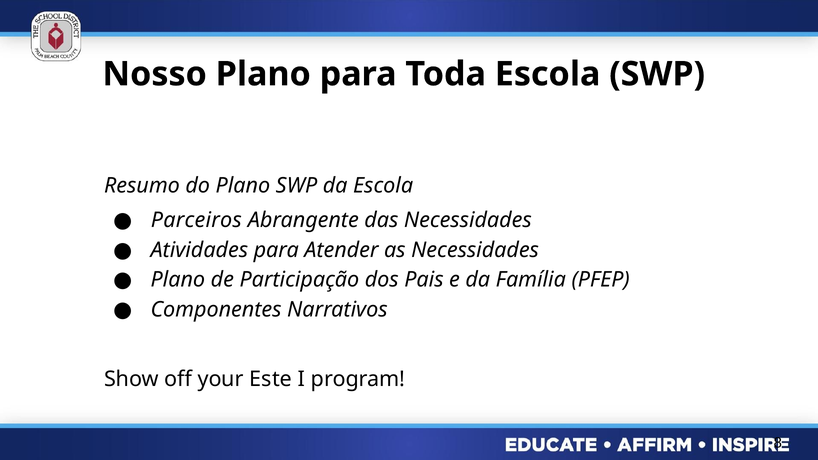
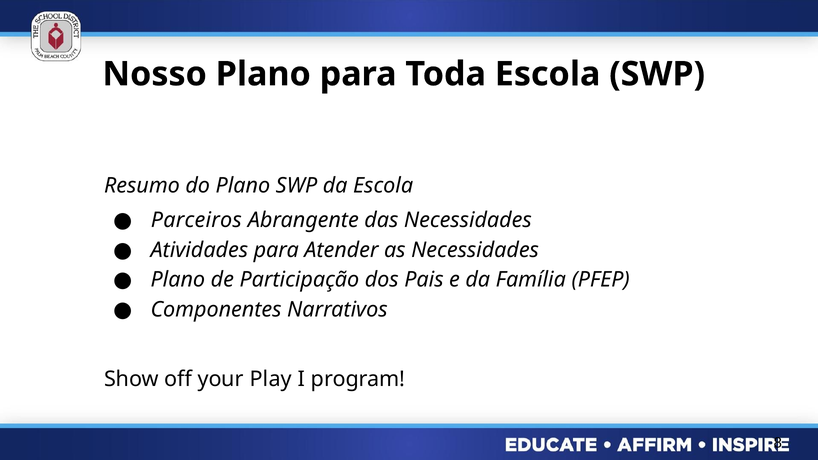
Este: Este -> Play
